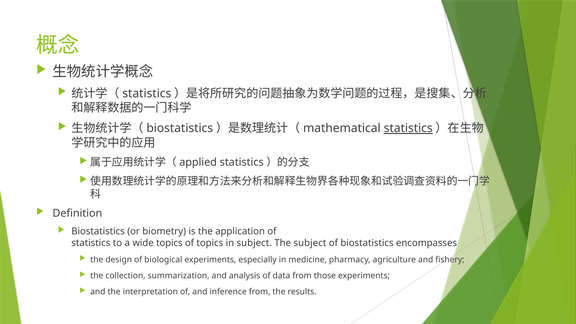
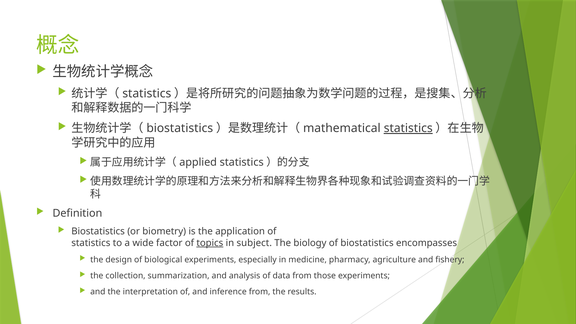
wide topics: topics -> factor
topics at (210, 243) underline: none -> present
The subject: subject -> biology
